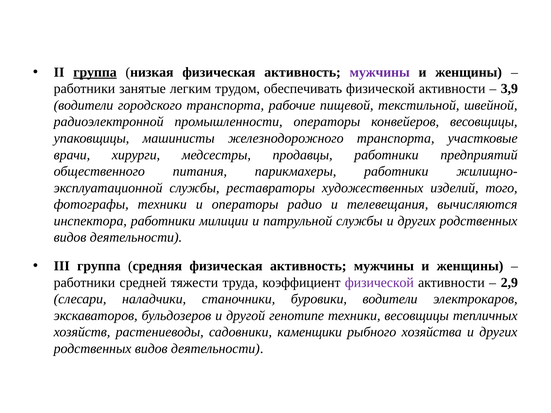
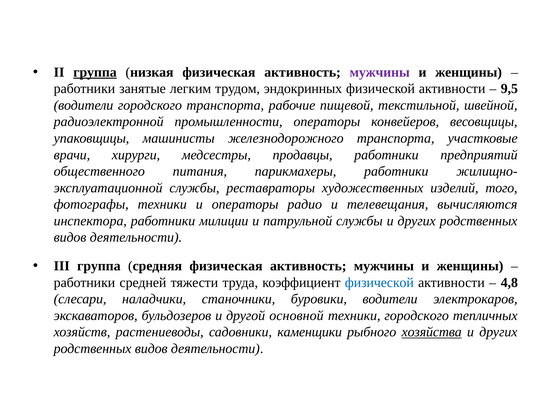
обеспечивать: обеспечивать -> эндокринных
3,9: 3,9 -> 9,5
физической at (379, 283) colour: purple -> blue
2,9: 2,9 -> 4,8
генотипе: генотипе -> основной
техники весовщицы: весовщицы -> городского
хозяйства underline: none -> present
